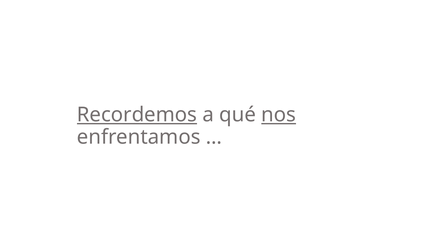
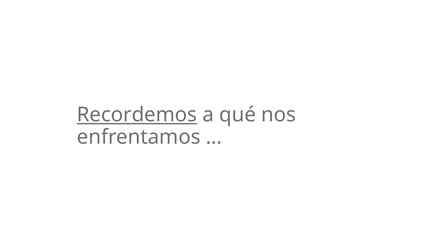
nos underline: present -> none
